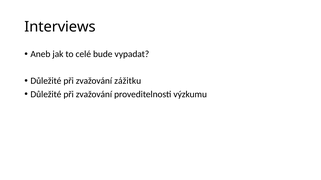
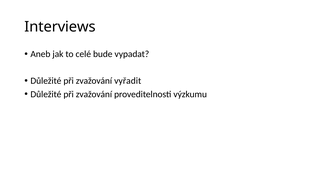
zážitku: zážitku -> vyřadit
